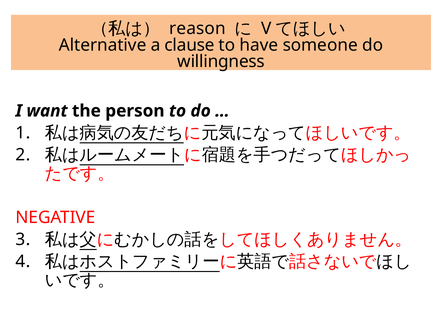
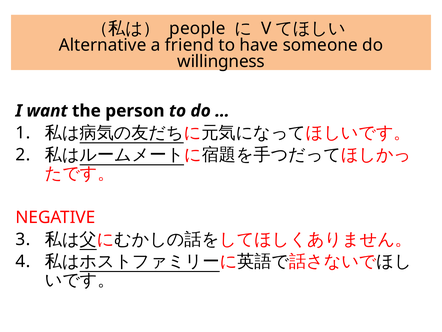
reason: reason -> people
clause: clause -> friend
